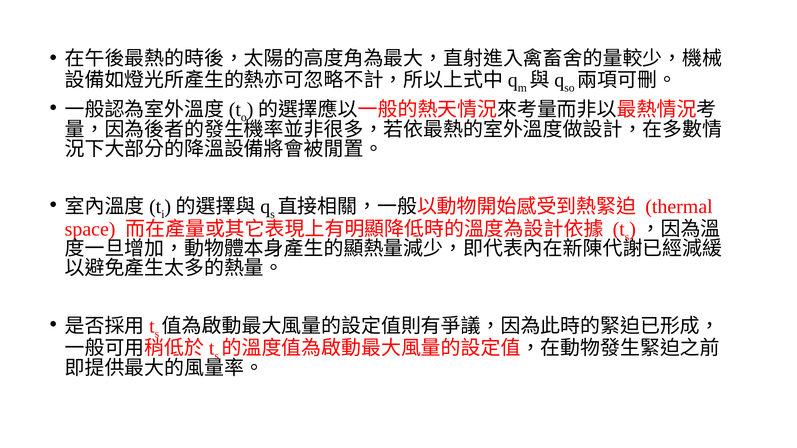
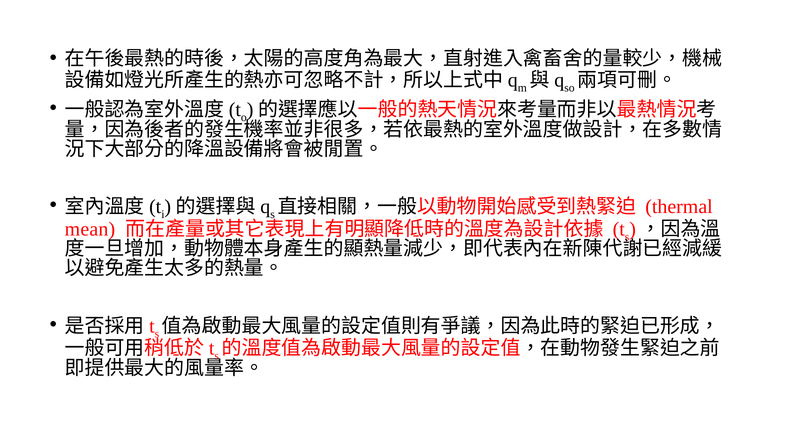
space: space -> mean
